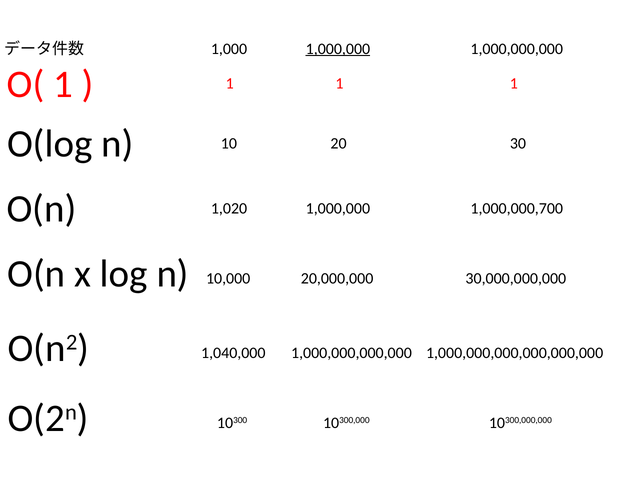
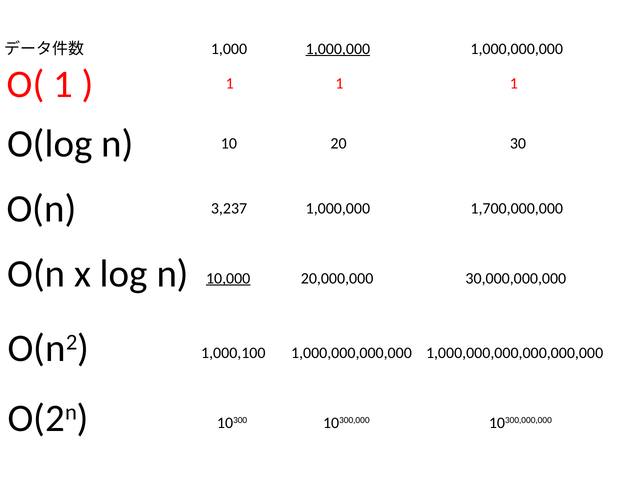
1,020: 1,020 -> 3,237
1,000,000,700: 1,000,000,700 -> 1,700,000,000
10,000 underline: none -> present
1,040,000: 1,040,000 -> 1,000,100
